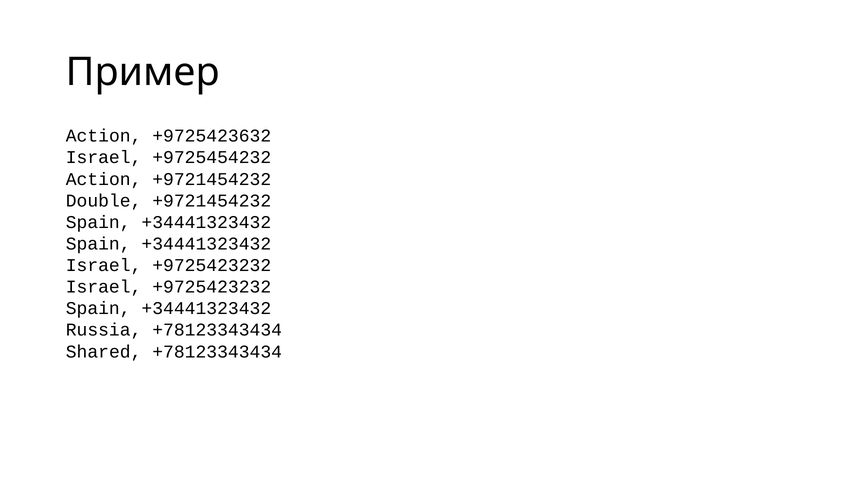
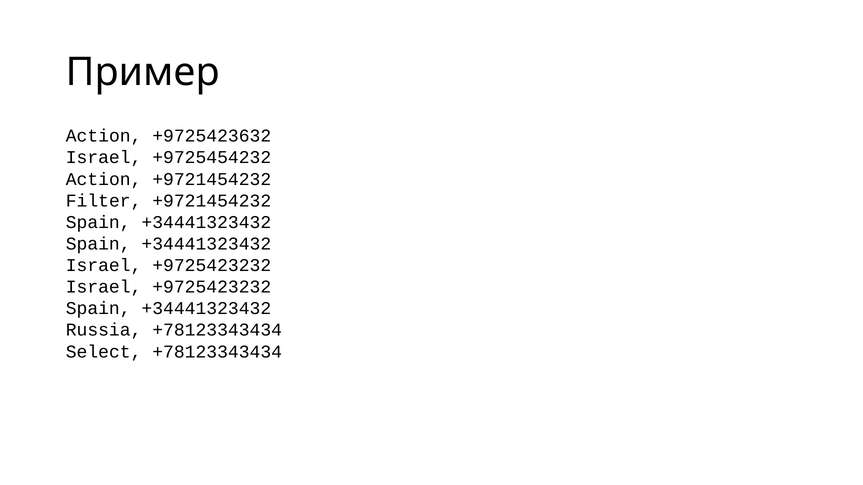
Double: Double -> Filter
Shared: Shared -> Select
